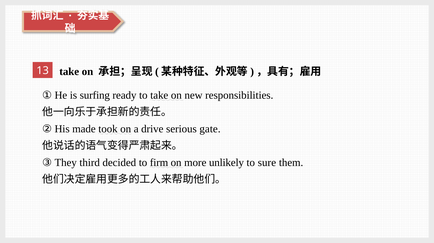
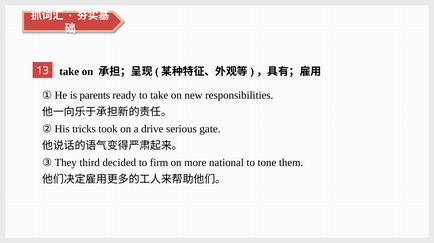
surfing: surfing -> parents
made: made -> tricks
unlikely: unlikely -> national
sure: sure -> tone
